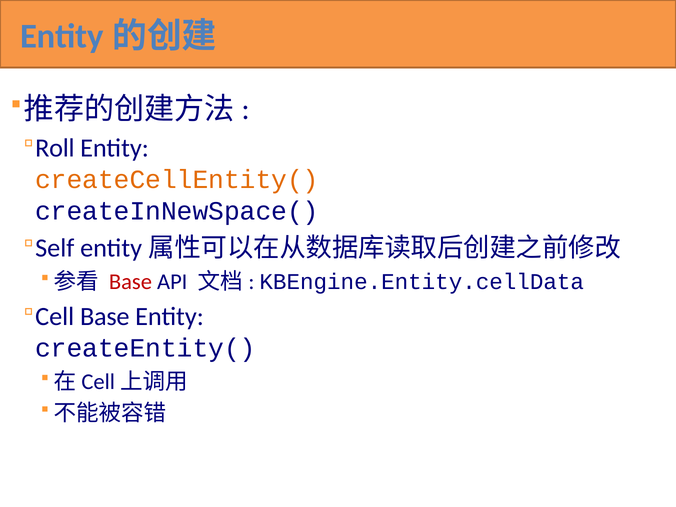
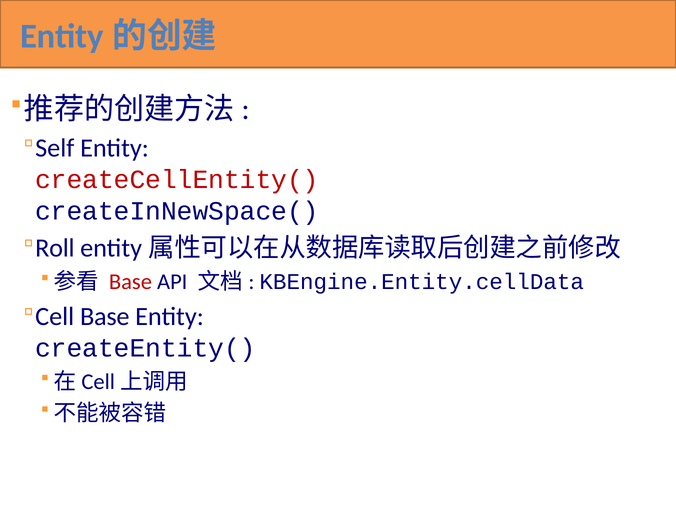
Roll: Roll -> Self
createCellEntity( colour: orange -> red
Self: Self -> Roll
